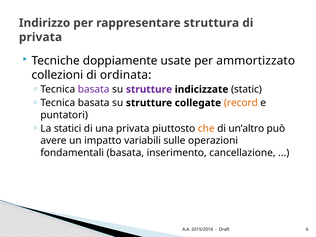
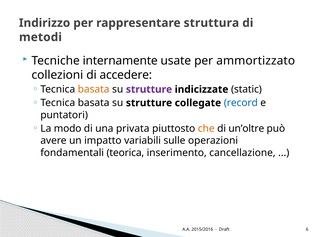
privata at (40, 37): privata -> metodi
doppiamente: doppiamente -> internamente
ordinata: ordinata -> accedere
basata at (94, 89) colour: purple -> orange
record colour: orange -> blue
statici: statici -> modo
un’altro: un’altro -> un’oltre
fondamentali basata: basata -> teorica
